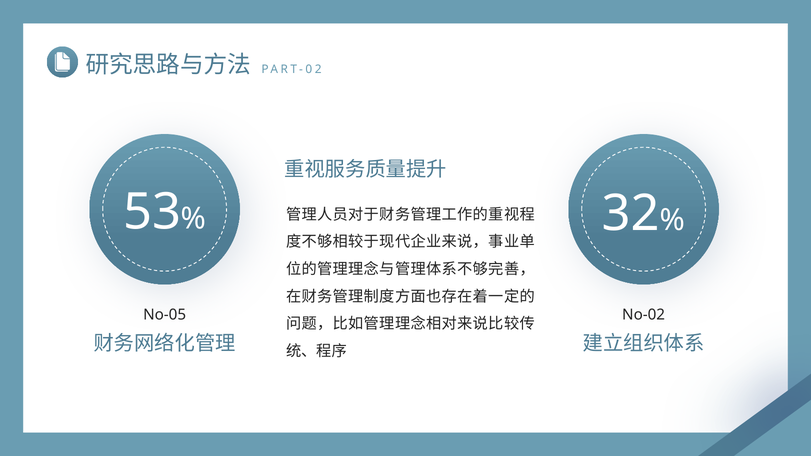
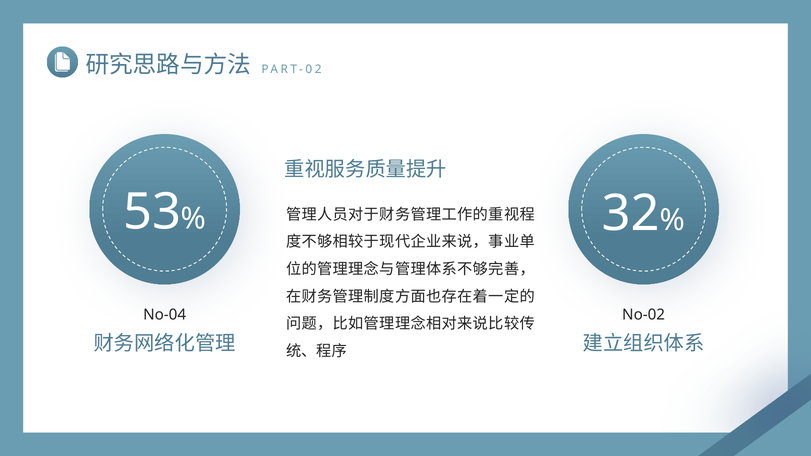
No-05: No-05 -> No-04
